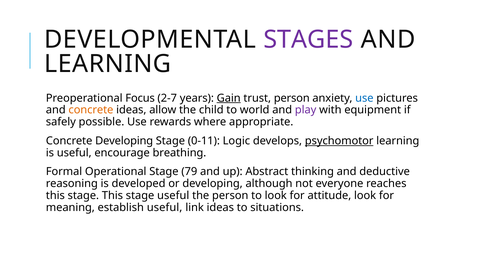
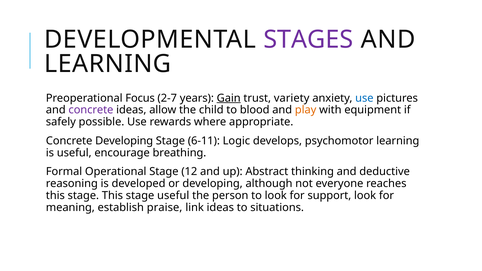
trust person: person -> variety
concrete at (91, 110) colour: orange -> purple
world: world -> blood
play colour: purple -> orange
0-11: 0-11 -> 6-11
psychomotor underline: present -> none
79: 79 -> 12
attitude: attitude -> support
establish useful: useful -> praise
